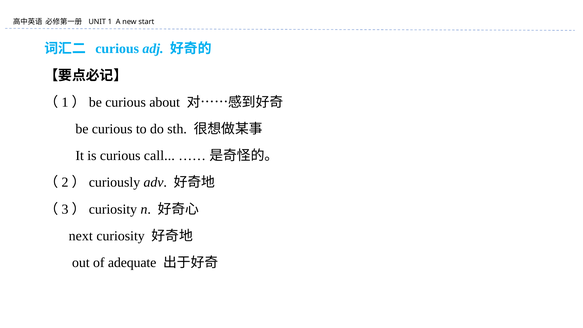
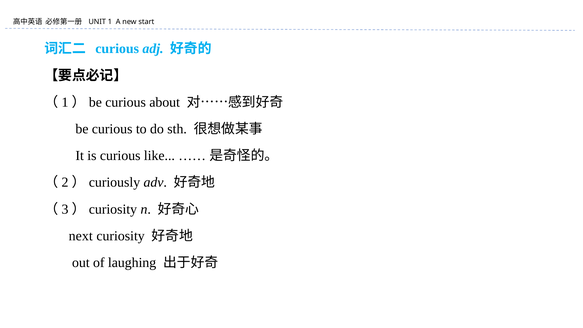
call: call -> like
adequate: adequate -> laughing
